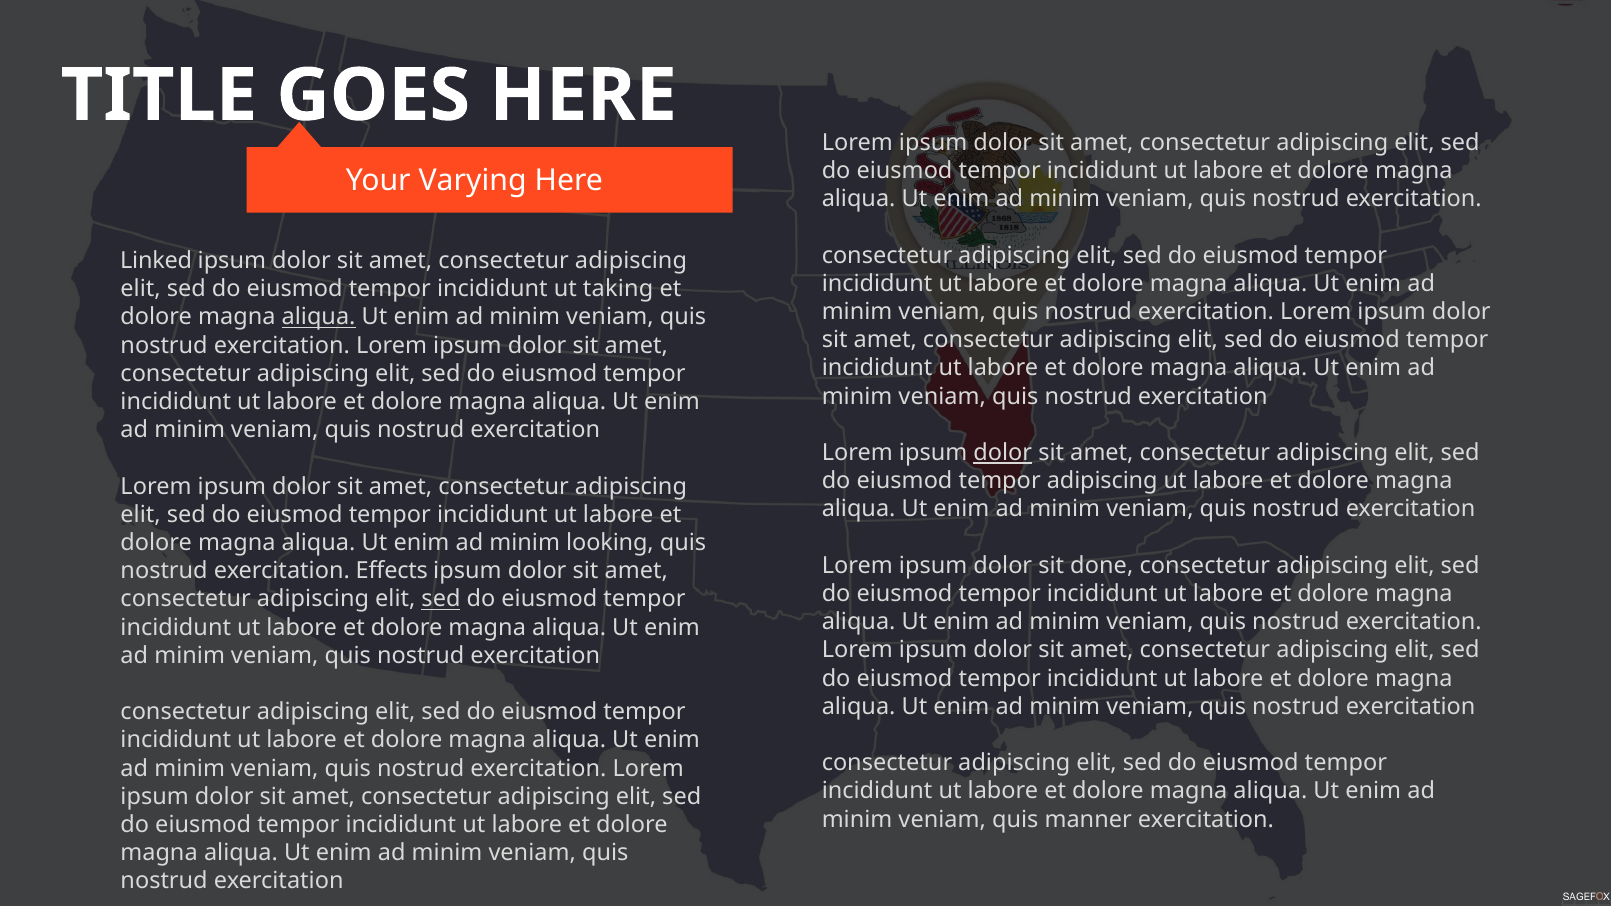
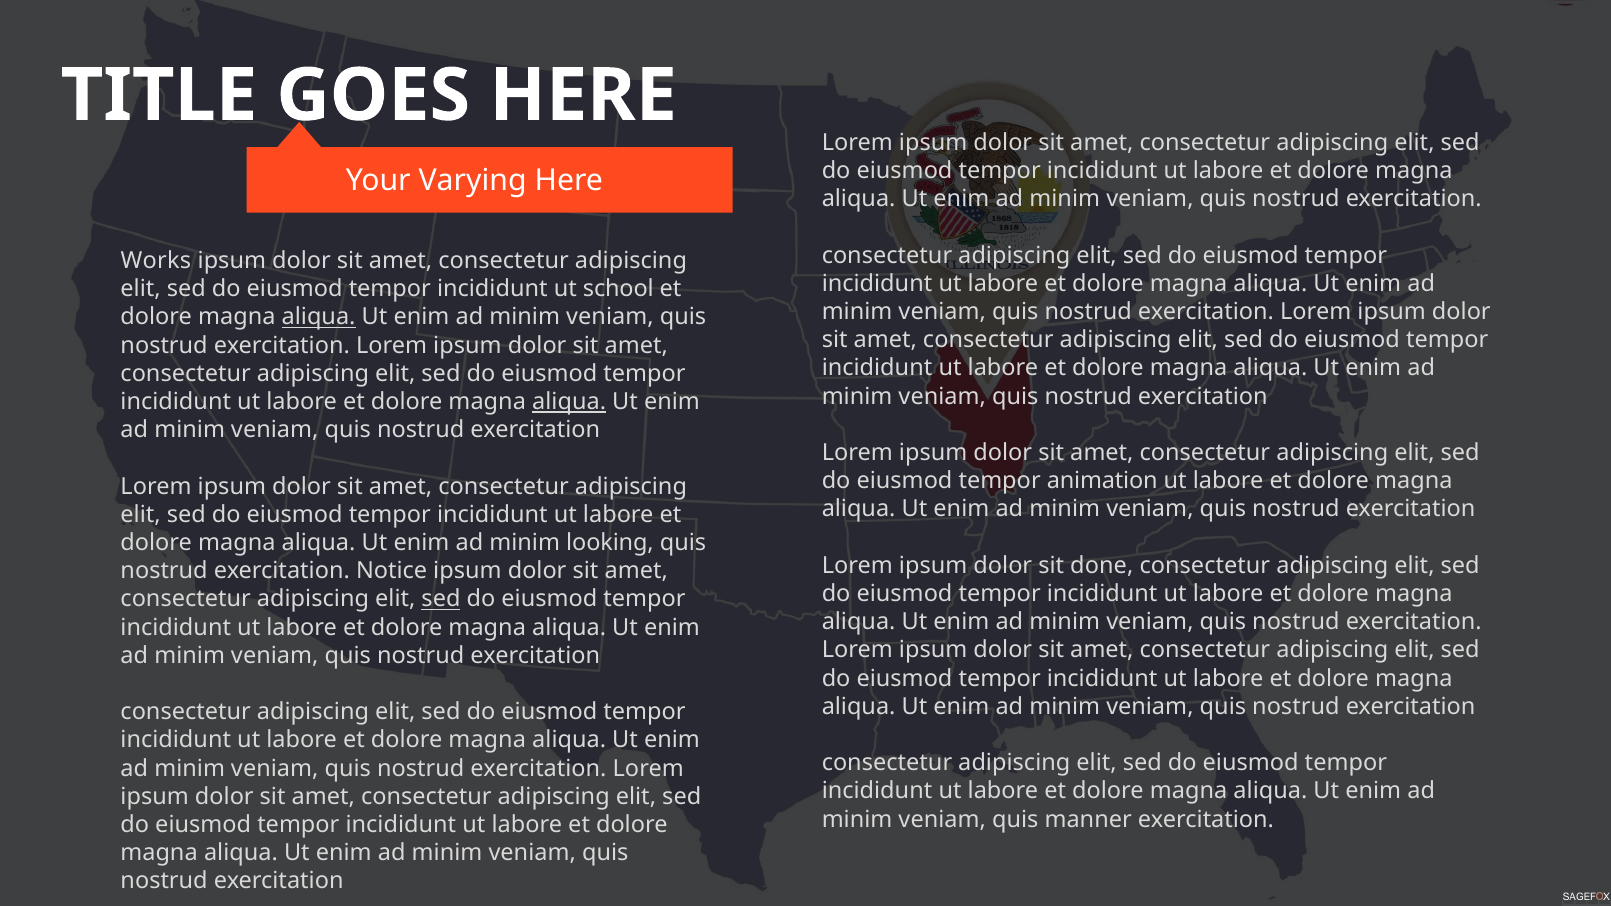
Linked: Linked -> Works
taking: taking -> school
aliqua at (569, 402) underline: none -> present
dolor at (1003, 453) underline: present -> none
tempor adipiscing: adipiscing -> animation
Effects: Effects -> Notice
